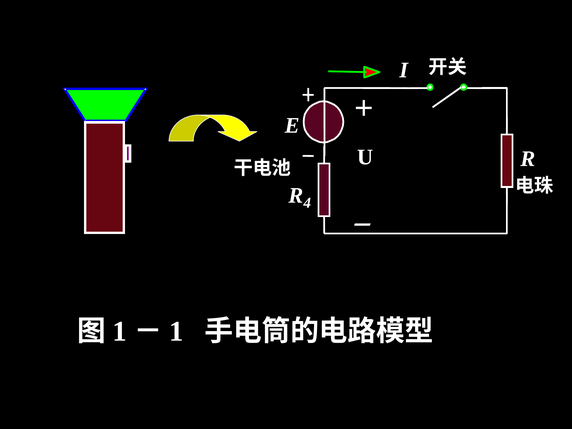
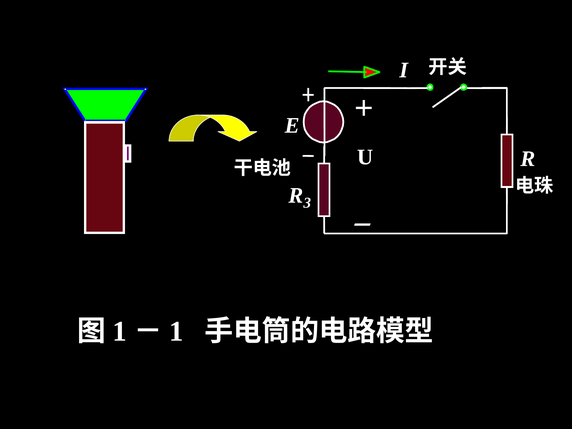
4: 4 -> 3
